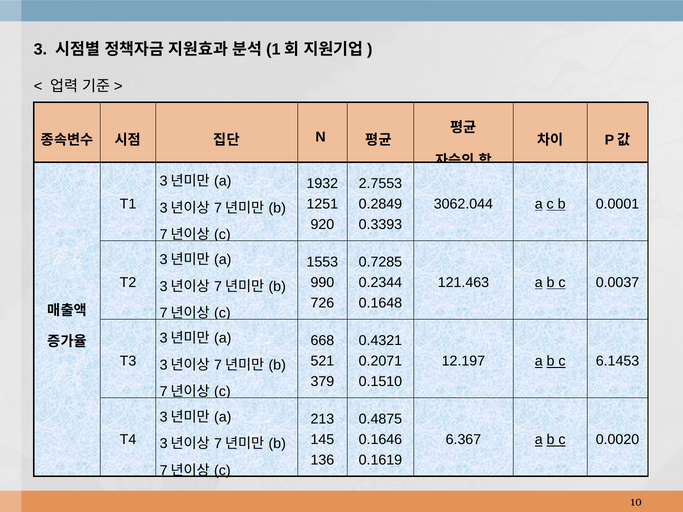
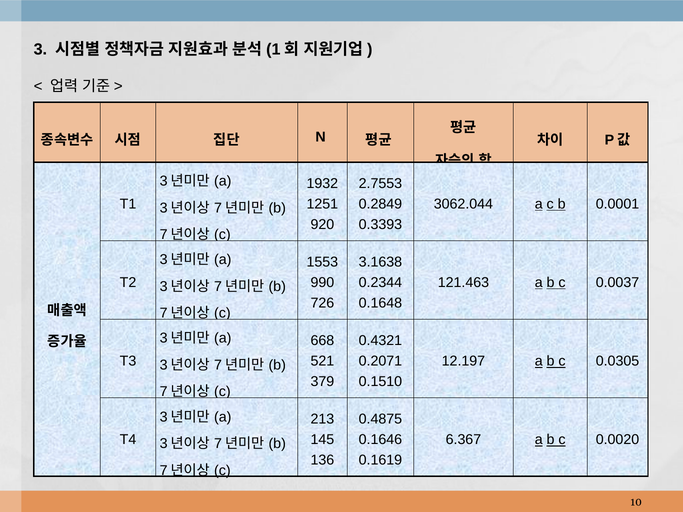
0.7285: 0.7285 -> 3.1638
6.1453: 6.1453 -> 0.0305
